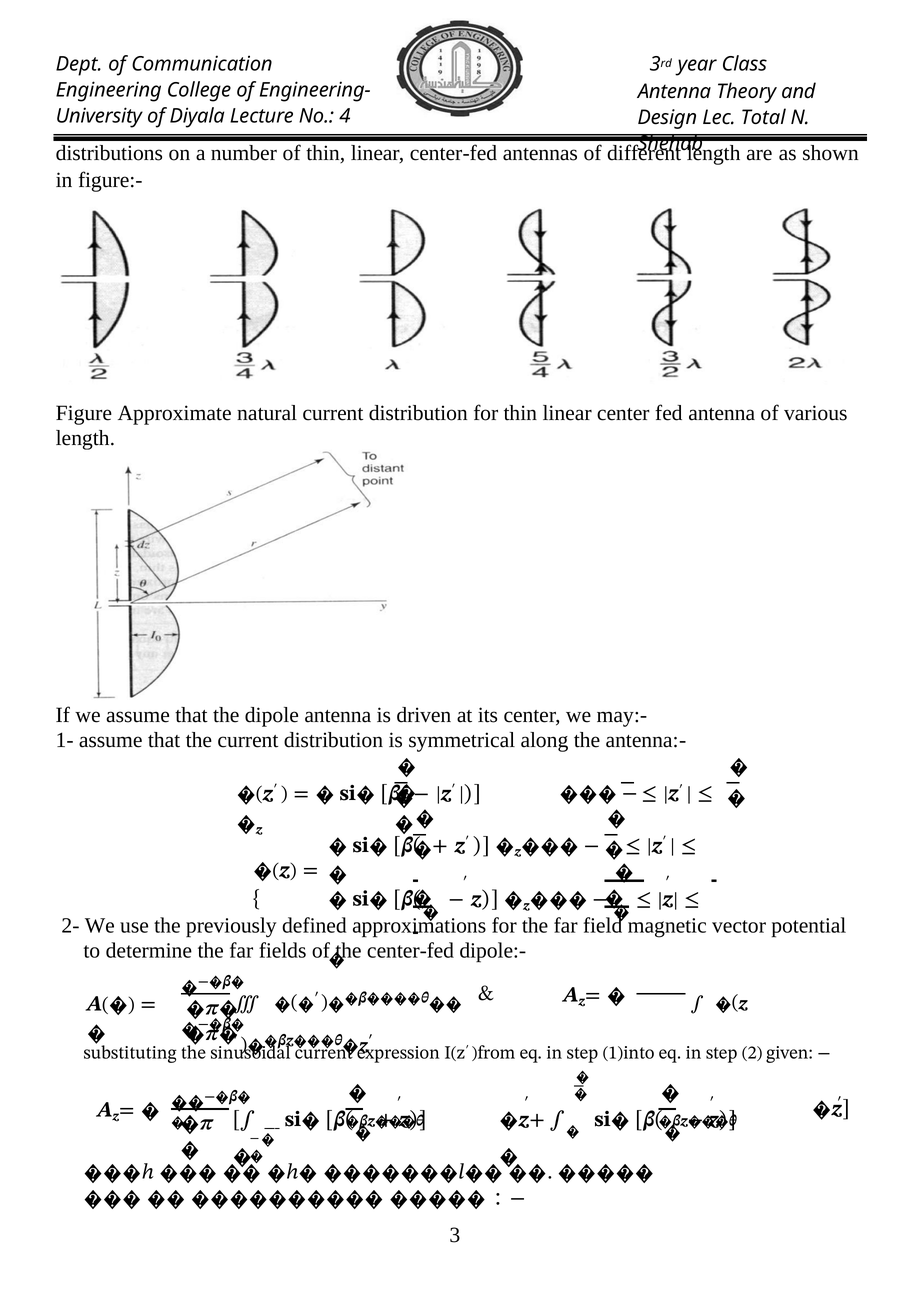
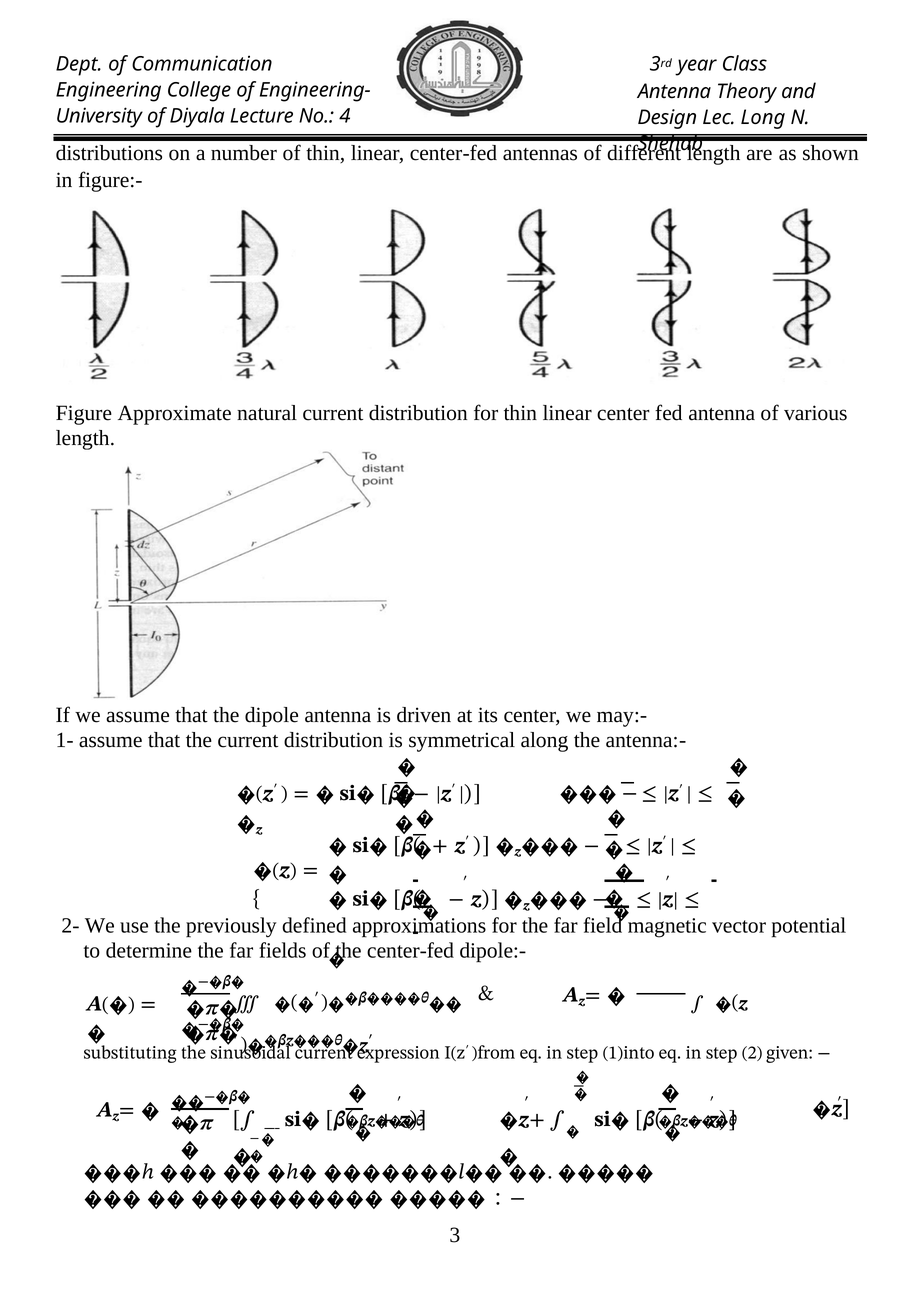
Total: Total -> Long
